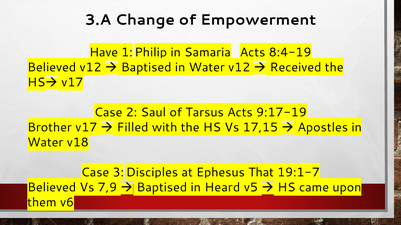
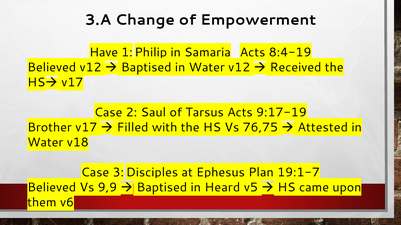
17,15: 17,15 -> 76,75
Apostles: Apostles -> Attested
That: That -> Plan
7,9: 7,9 -> 9,9
